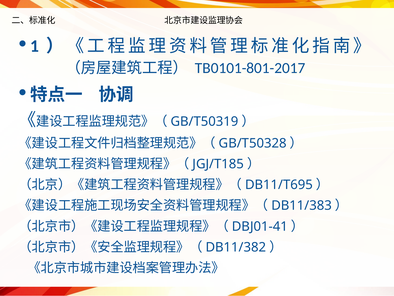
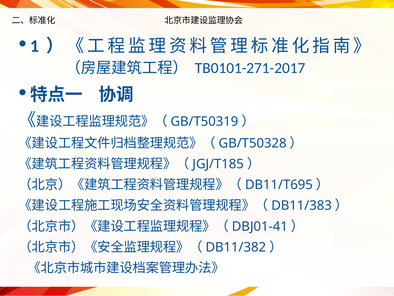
TB0101-801-2017: TB0101-801-2017 -> TB0101-271-2017
